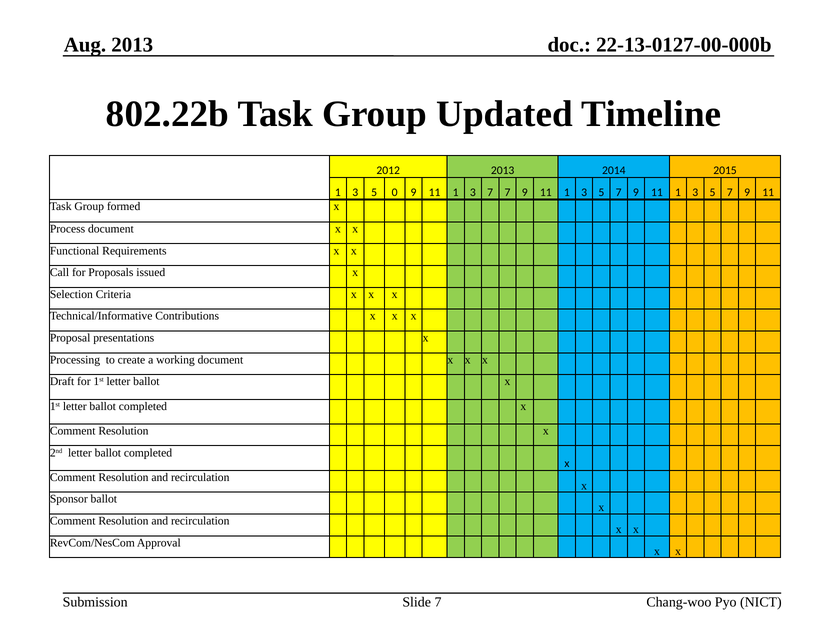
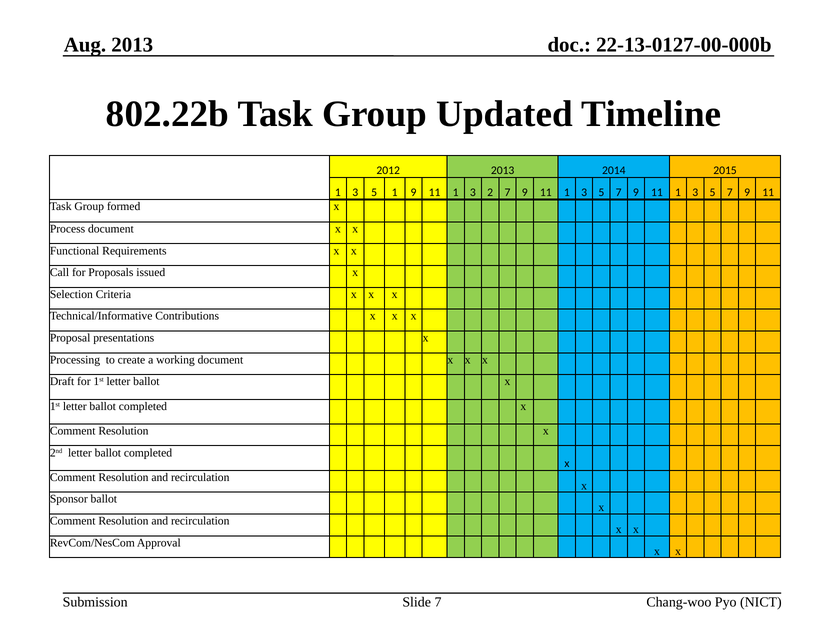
5 0: 0 -> 1
3 7: 7 -> 2
